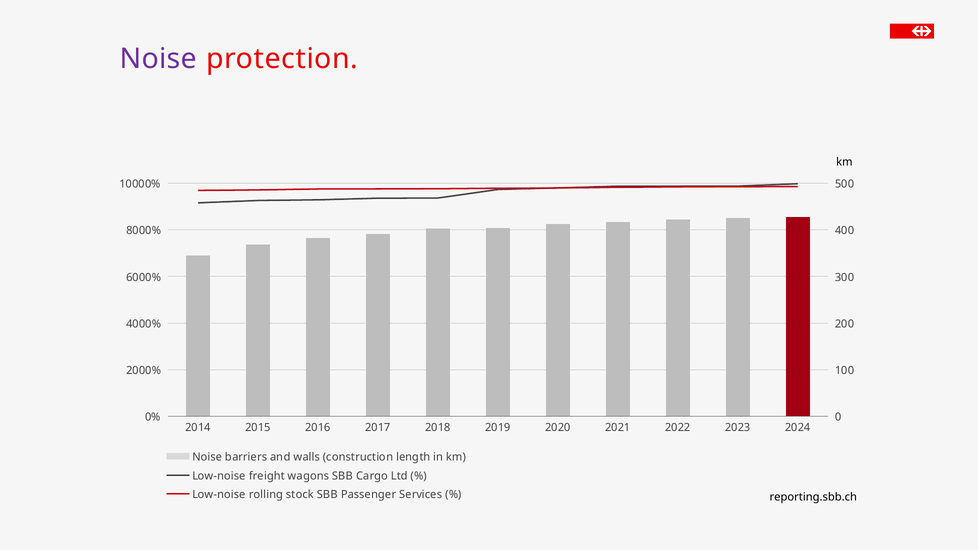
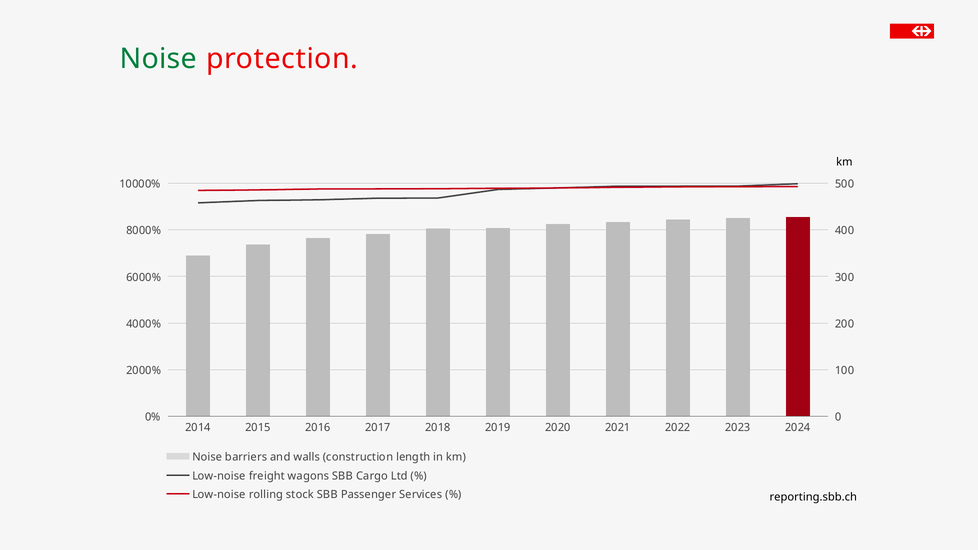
Noise at (158, 59) colour: purple -> green
